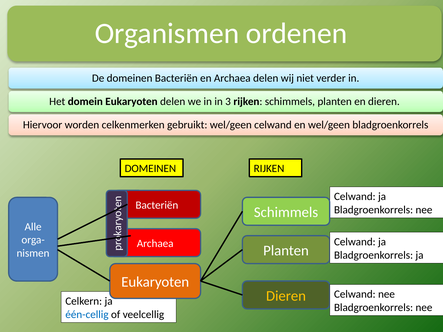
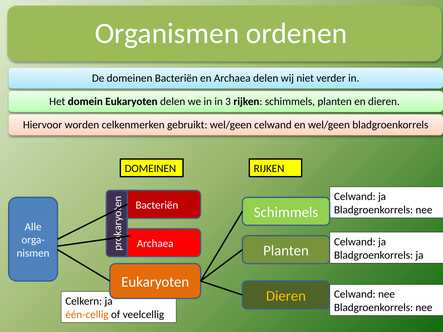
één-cellig colour: blue -> orange
